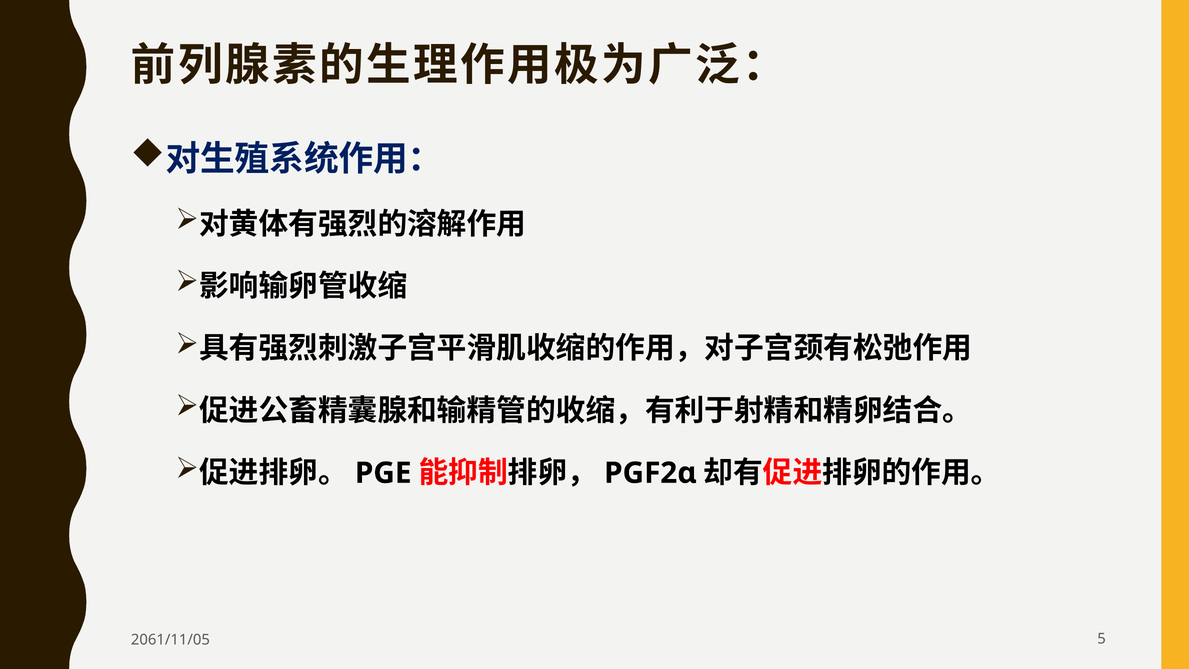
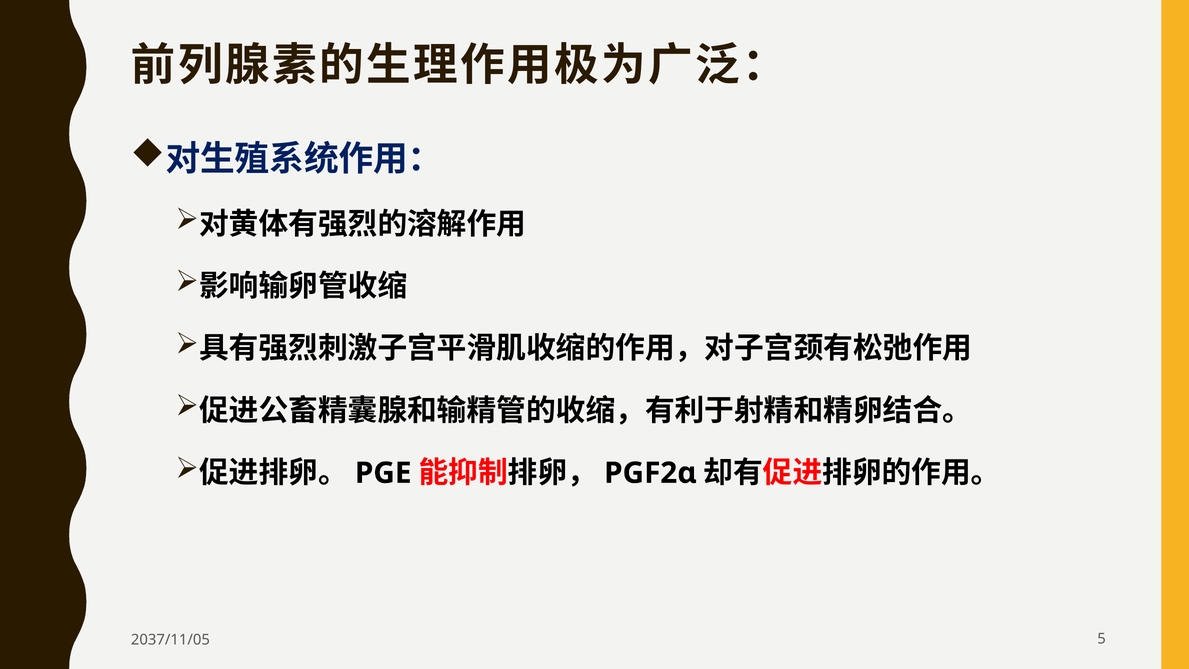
2061/11/05: 2061/11/05 -> 2037/11/05
